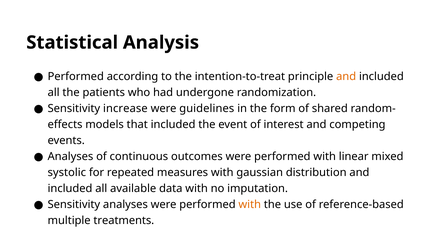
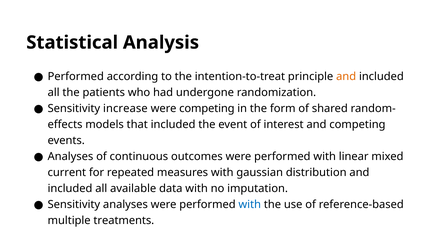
were guidelines: guidelines -> competing
systolic: systolic -> current
with at (250, 205) colour: orange -> blue
